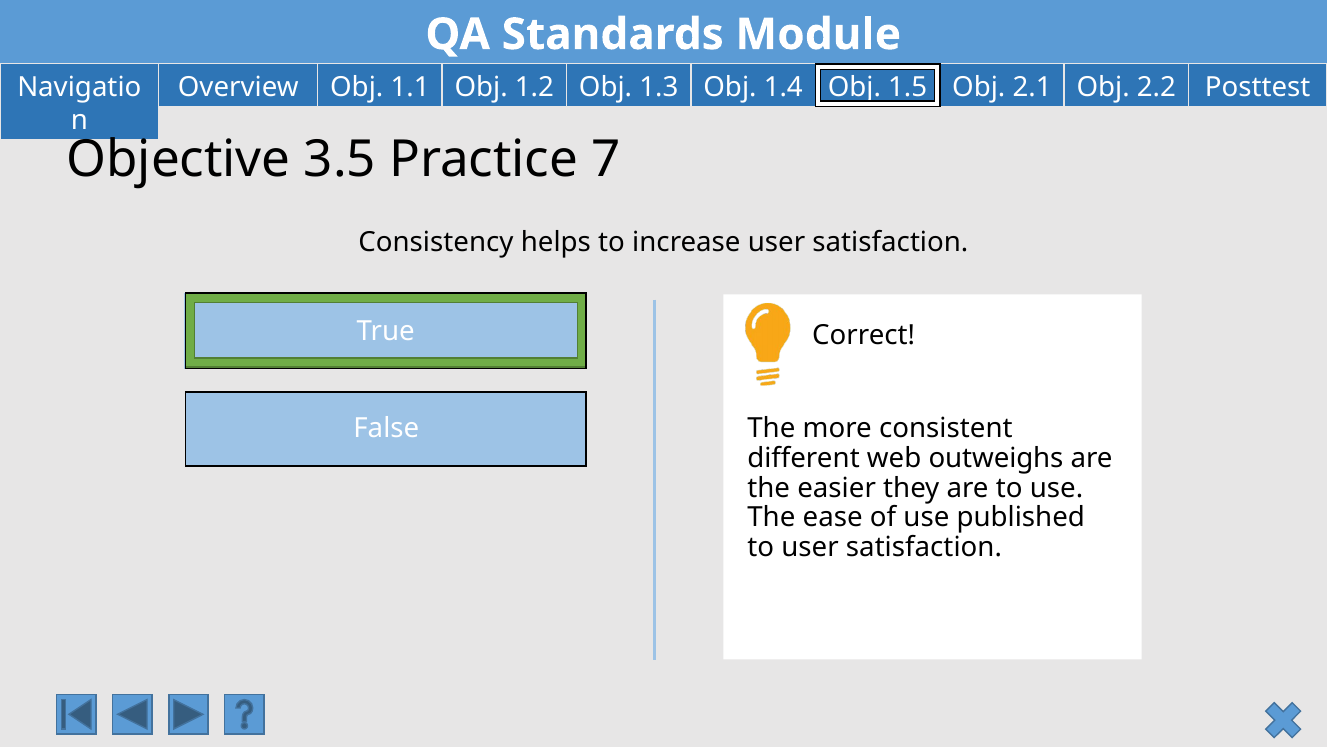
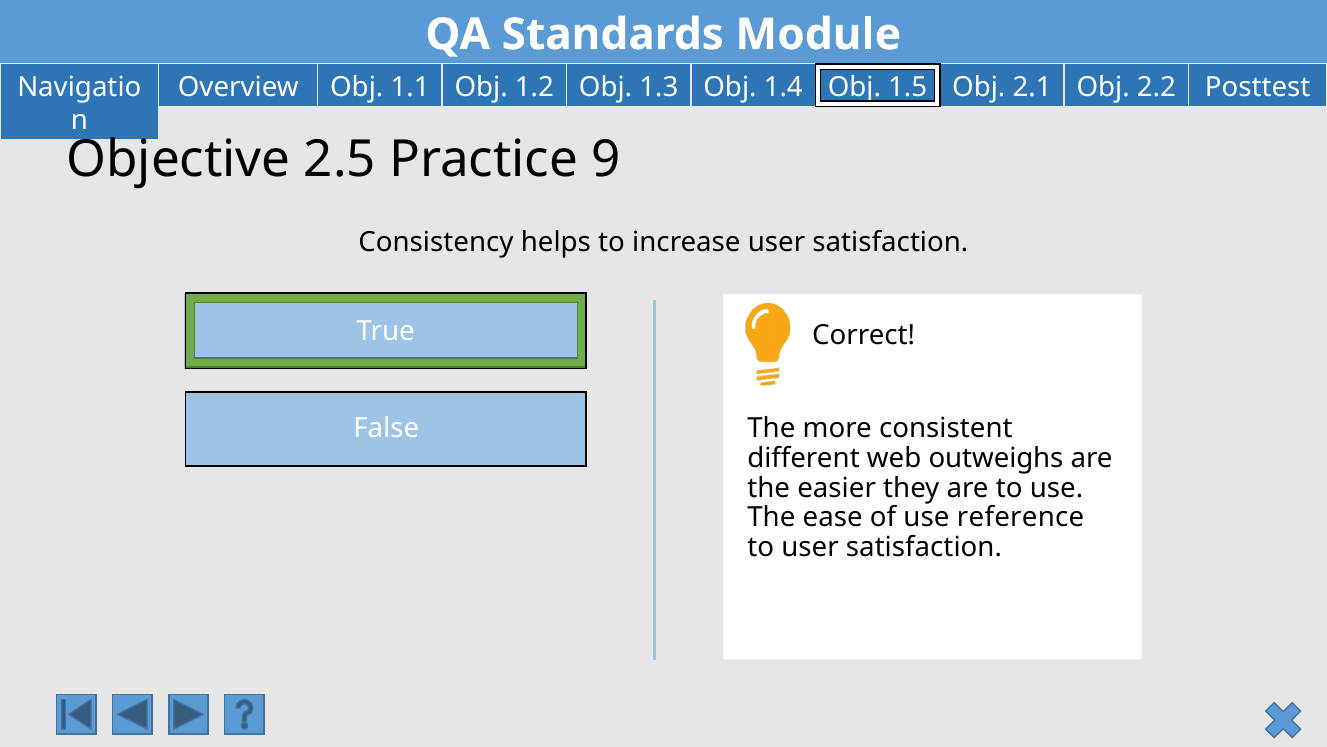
3.5: 3.5 -> 2.5
7: 7 -> 9
published: published -> reference
